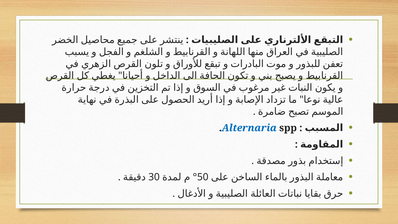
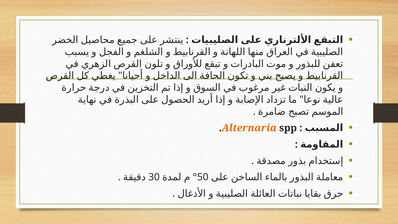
Alternaria colour: blue -> orange
